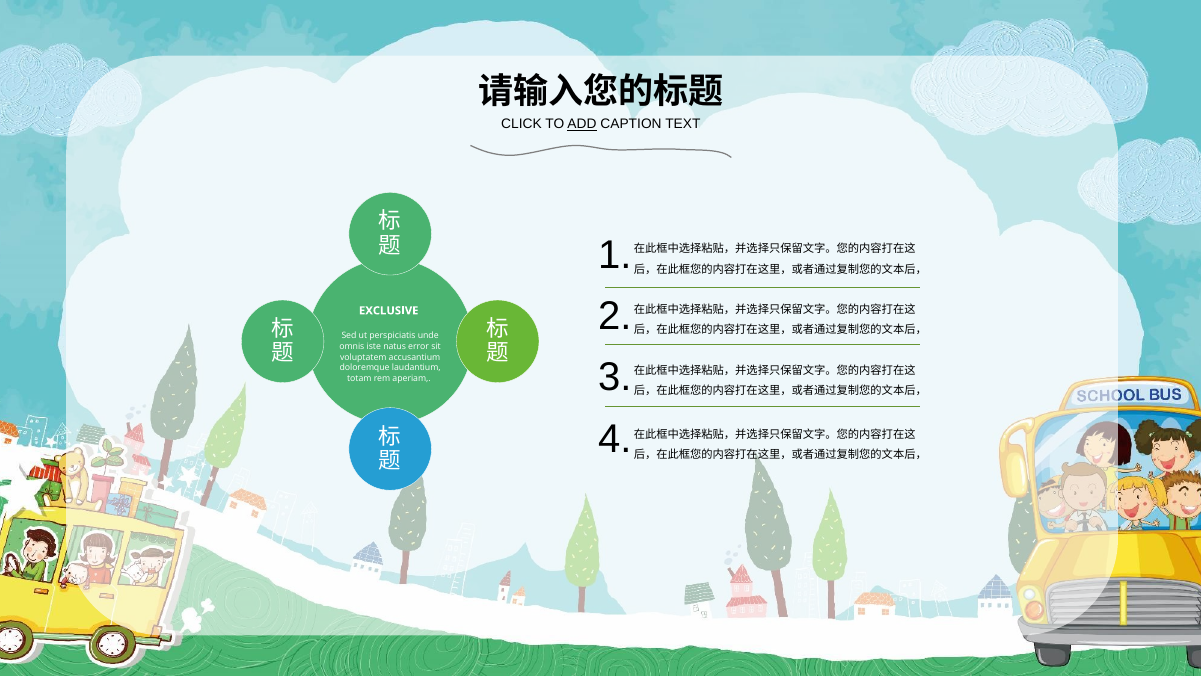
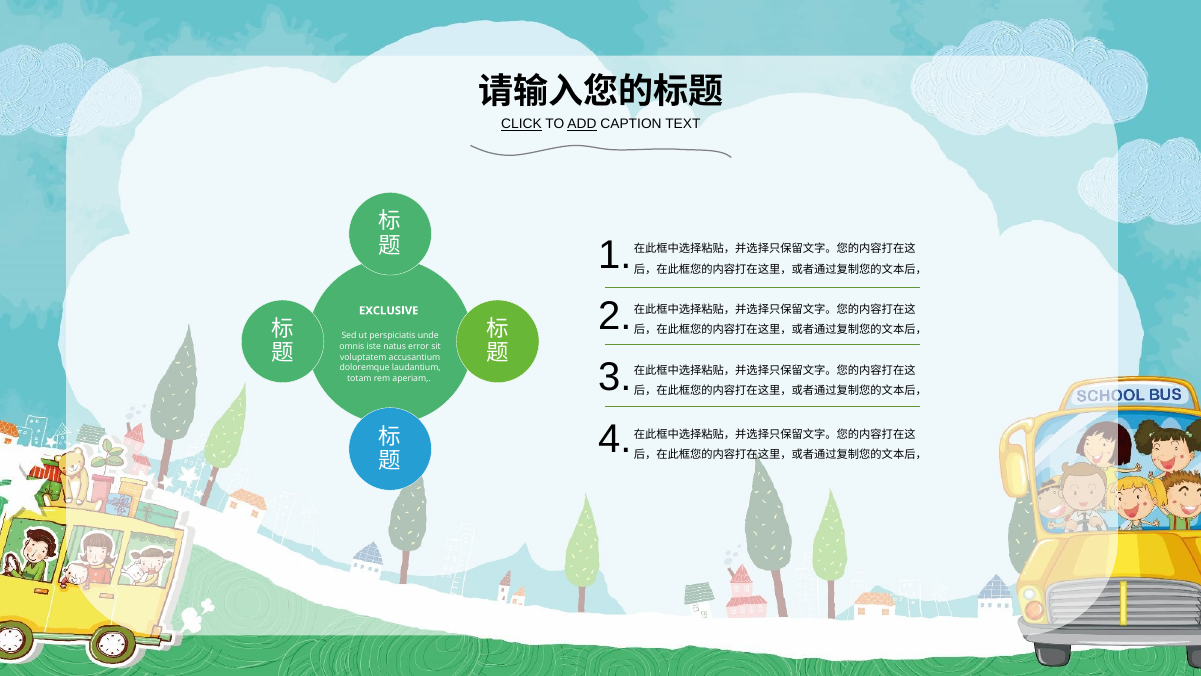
CLICK underline: none -> present
